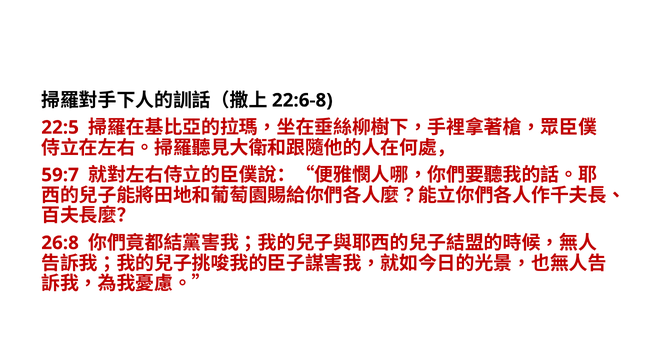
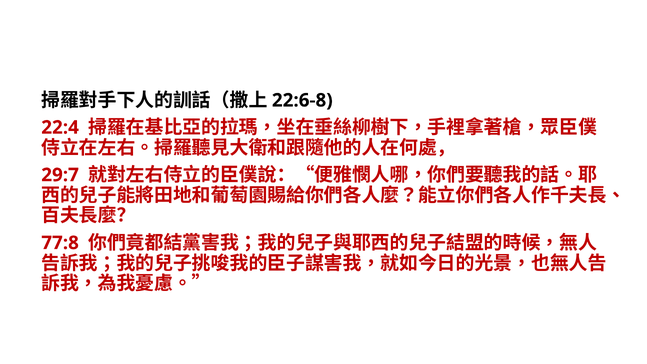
22:5: 22:5 -> 22:4
59:7: 59:7 -> 29:7
26:8: 26:8 -> 77:8
